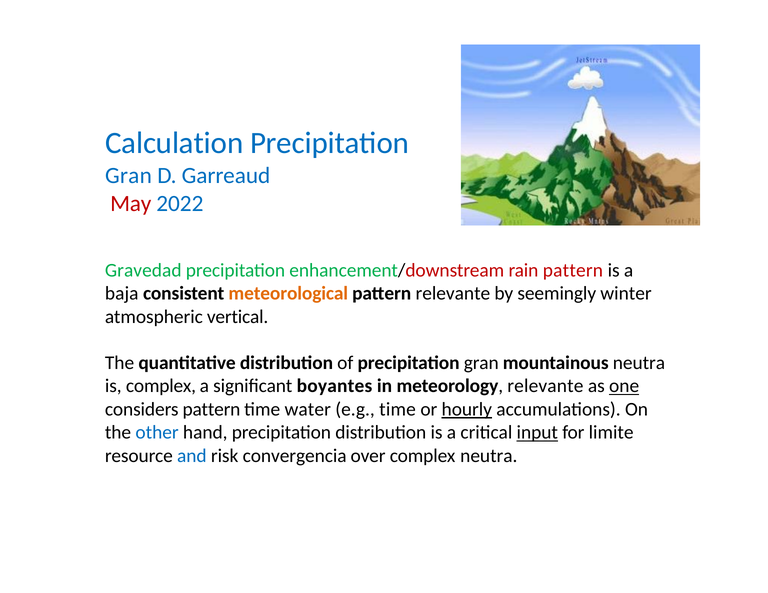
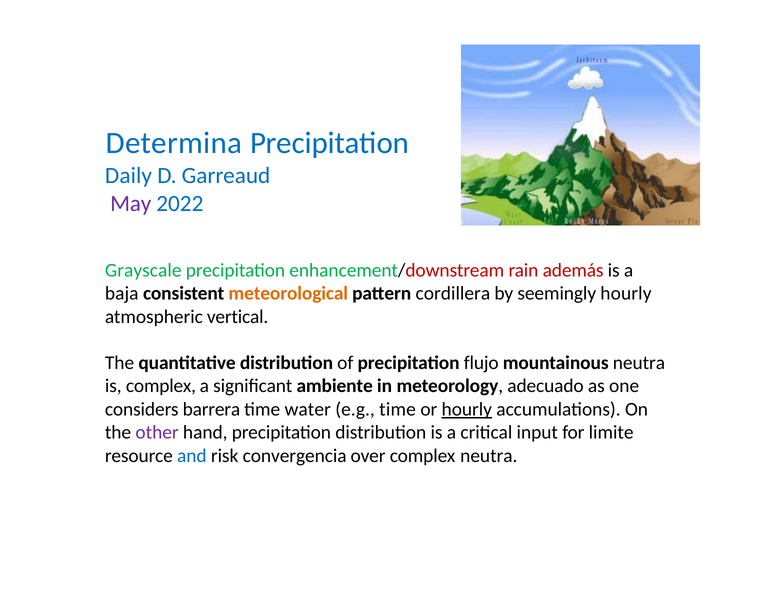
Calculation: Calculation -> Determina
Gran at (128, 176): Gran -> Daily
May colour: red -> purple
Gravedad: Gravedad -> Grayscale
rain pattern: pattern -> además
pattern relevante: relevante -> cordillera
seemingly winter: winter -> hourly
of precipitation gran: gran -> flujo
boyantes: boyantes -> ambiente
meteorology relevante: relevante -> adecuado
one underline: present -> none
considers pattern: pattern -> barrera
other colour: blue -> purple
input underline: present -> none
